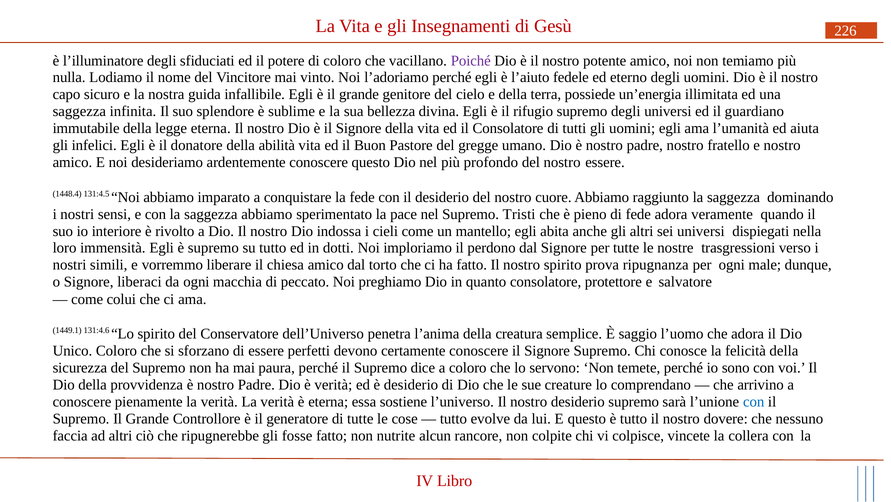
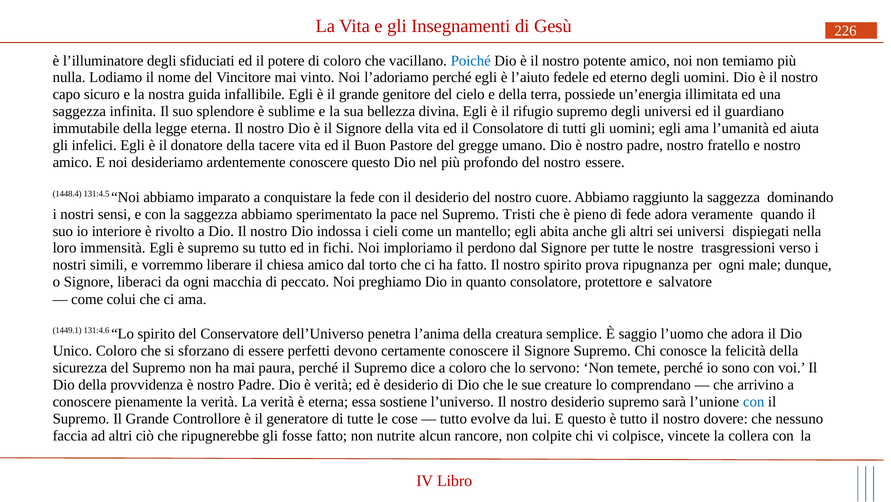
Poiché colour: purple -> blue
abilità: abilità -> tacere
dotti: dotti -> fichi
